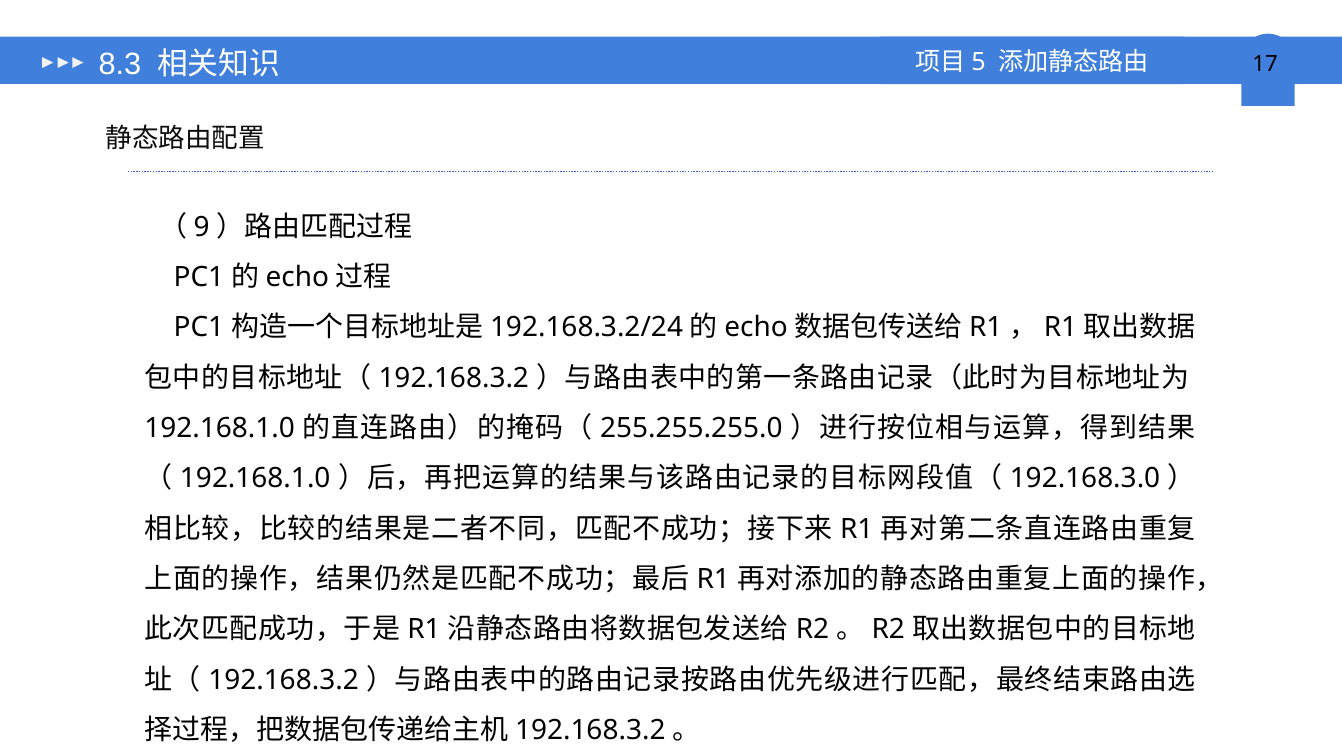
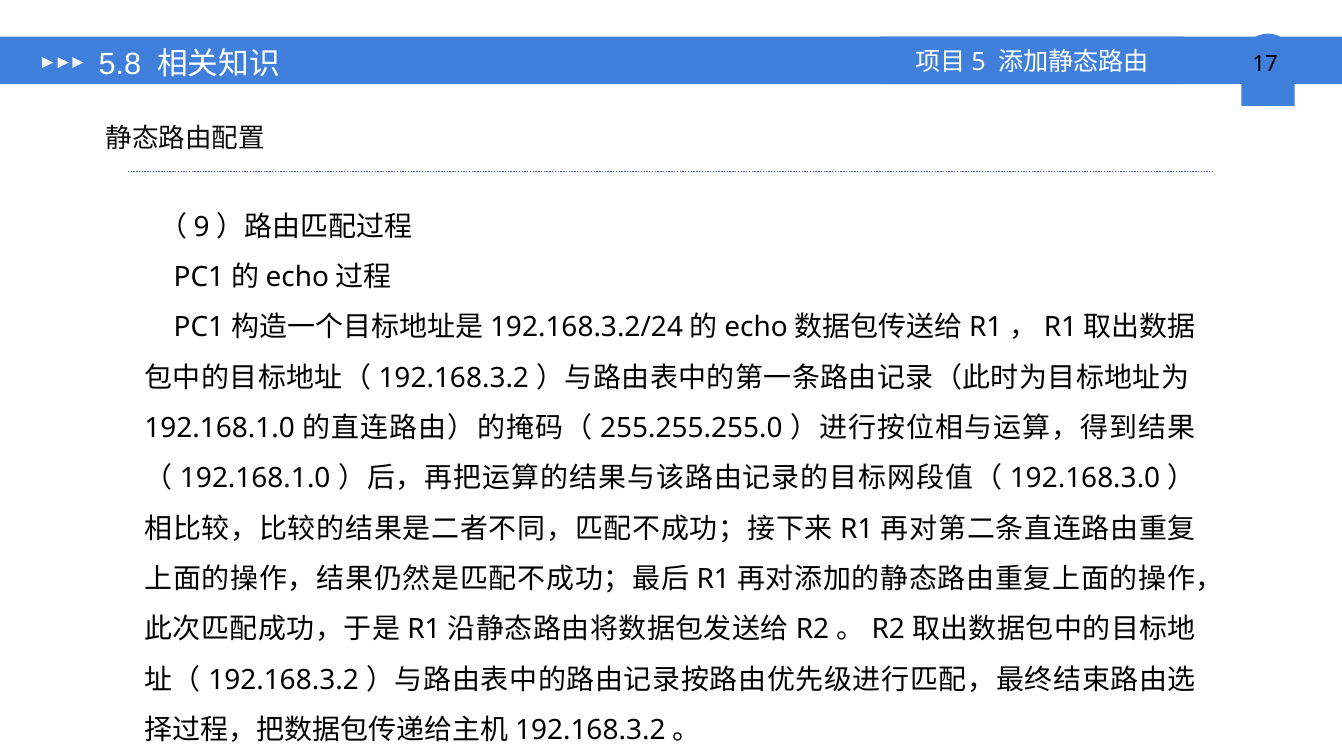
8.3: 8.3 -> 5.8
